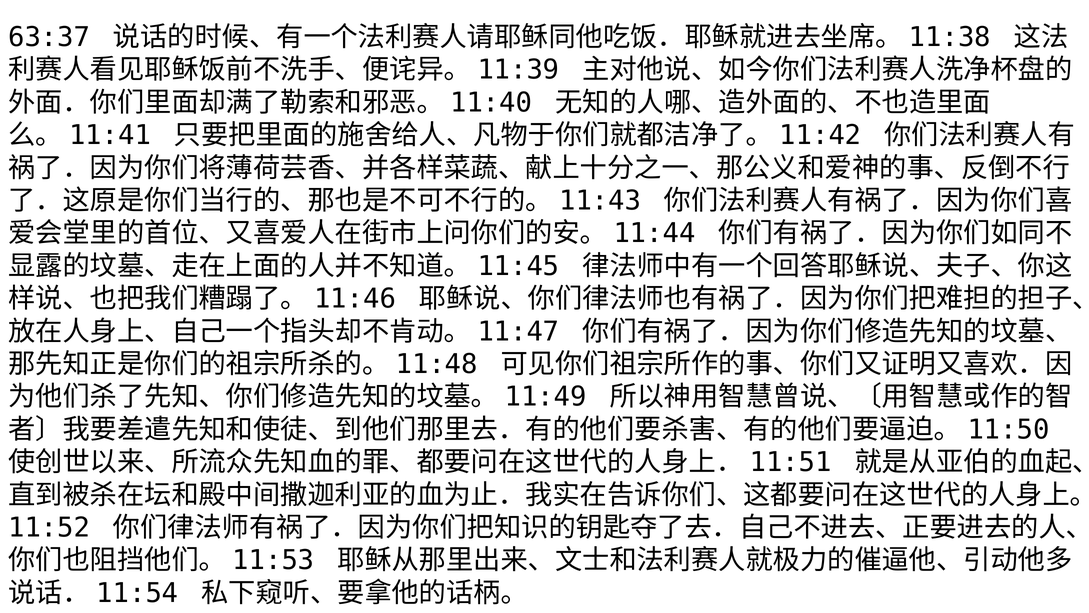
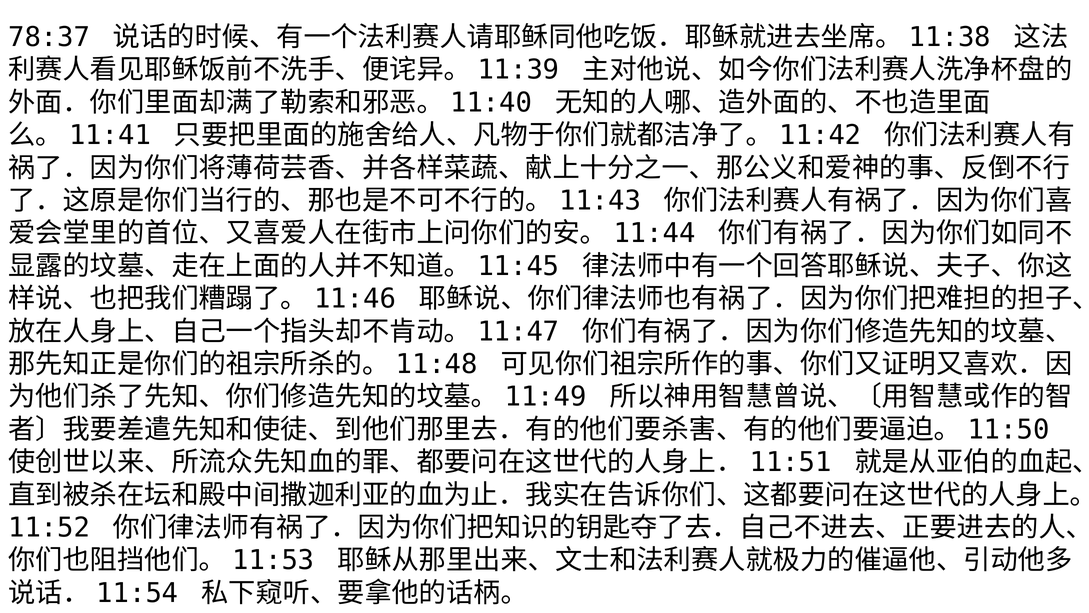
63:37: 63:37 -> 78:37
